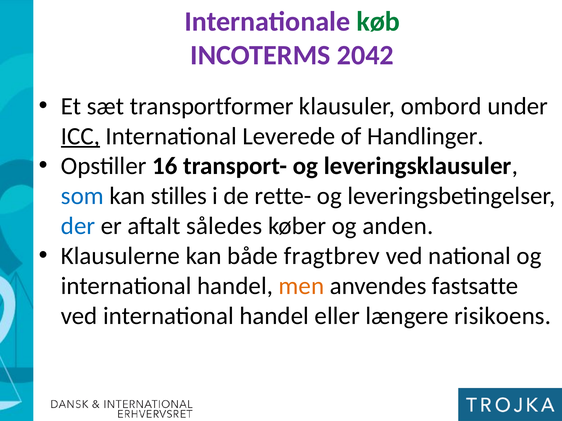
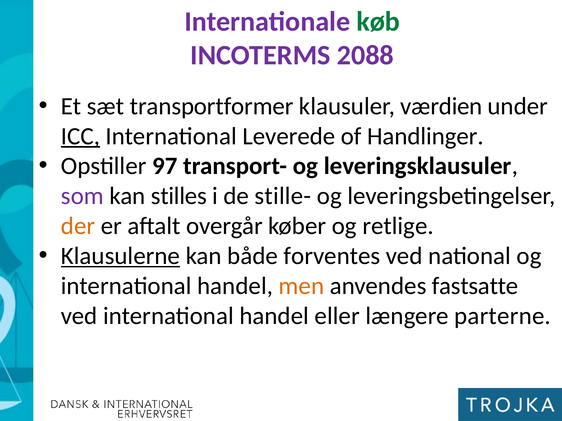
2042: 2042 -> 2088
ombord: ombord -> værdien
16: 16 -> 97
som colour: blue -> purple
rette-: rette- -> stille-
der colour: blue -> orange
således: således -> overgår
anden: anden -> retlige
Klausulerne underline: none -> present
fragtbrev: fragtbrev -> forventes
risikoens: risikoens -> parterne
